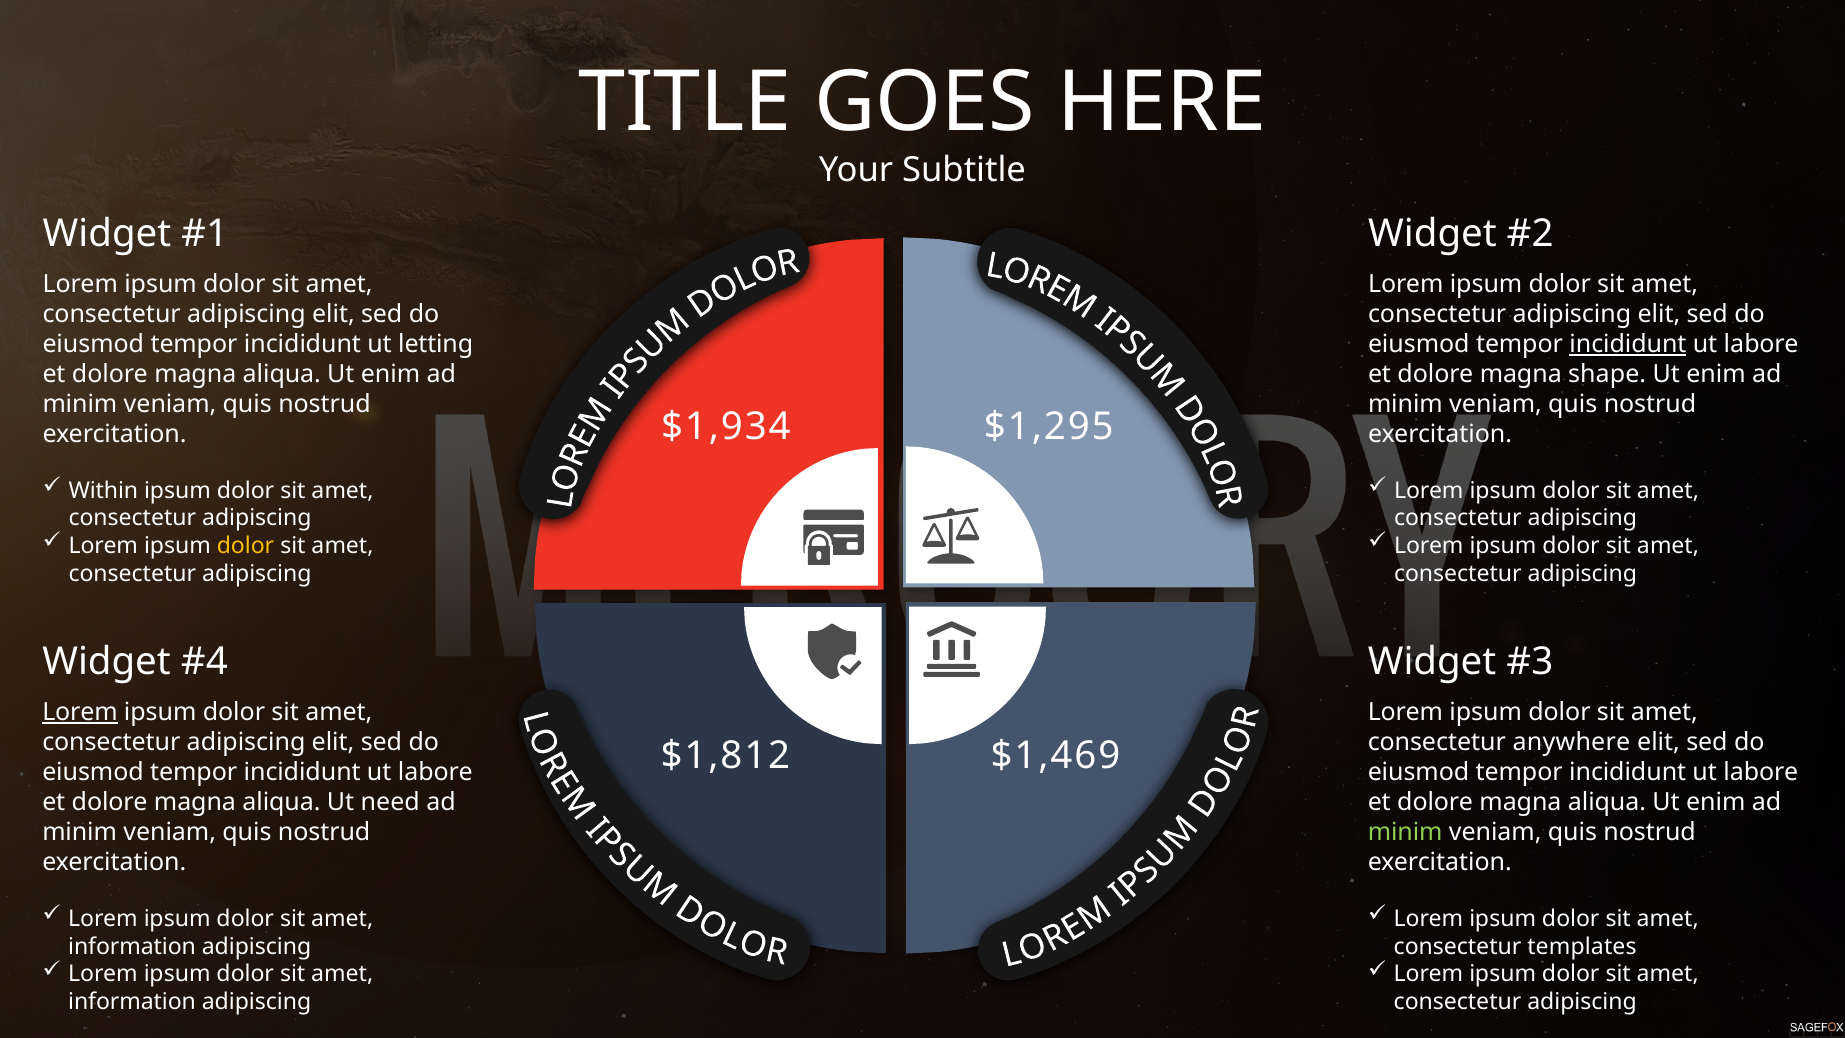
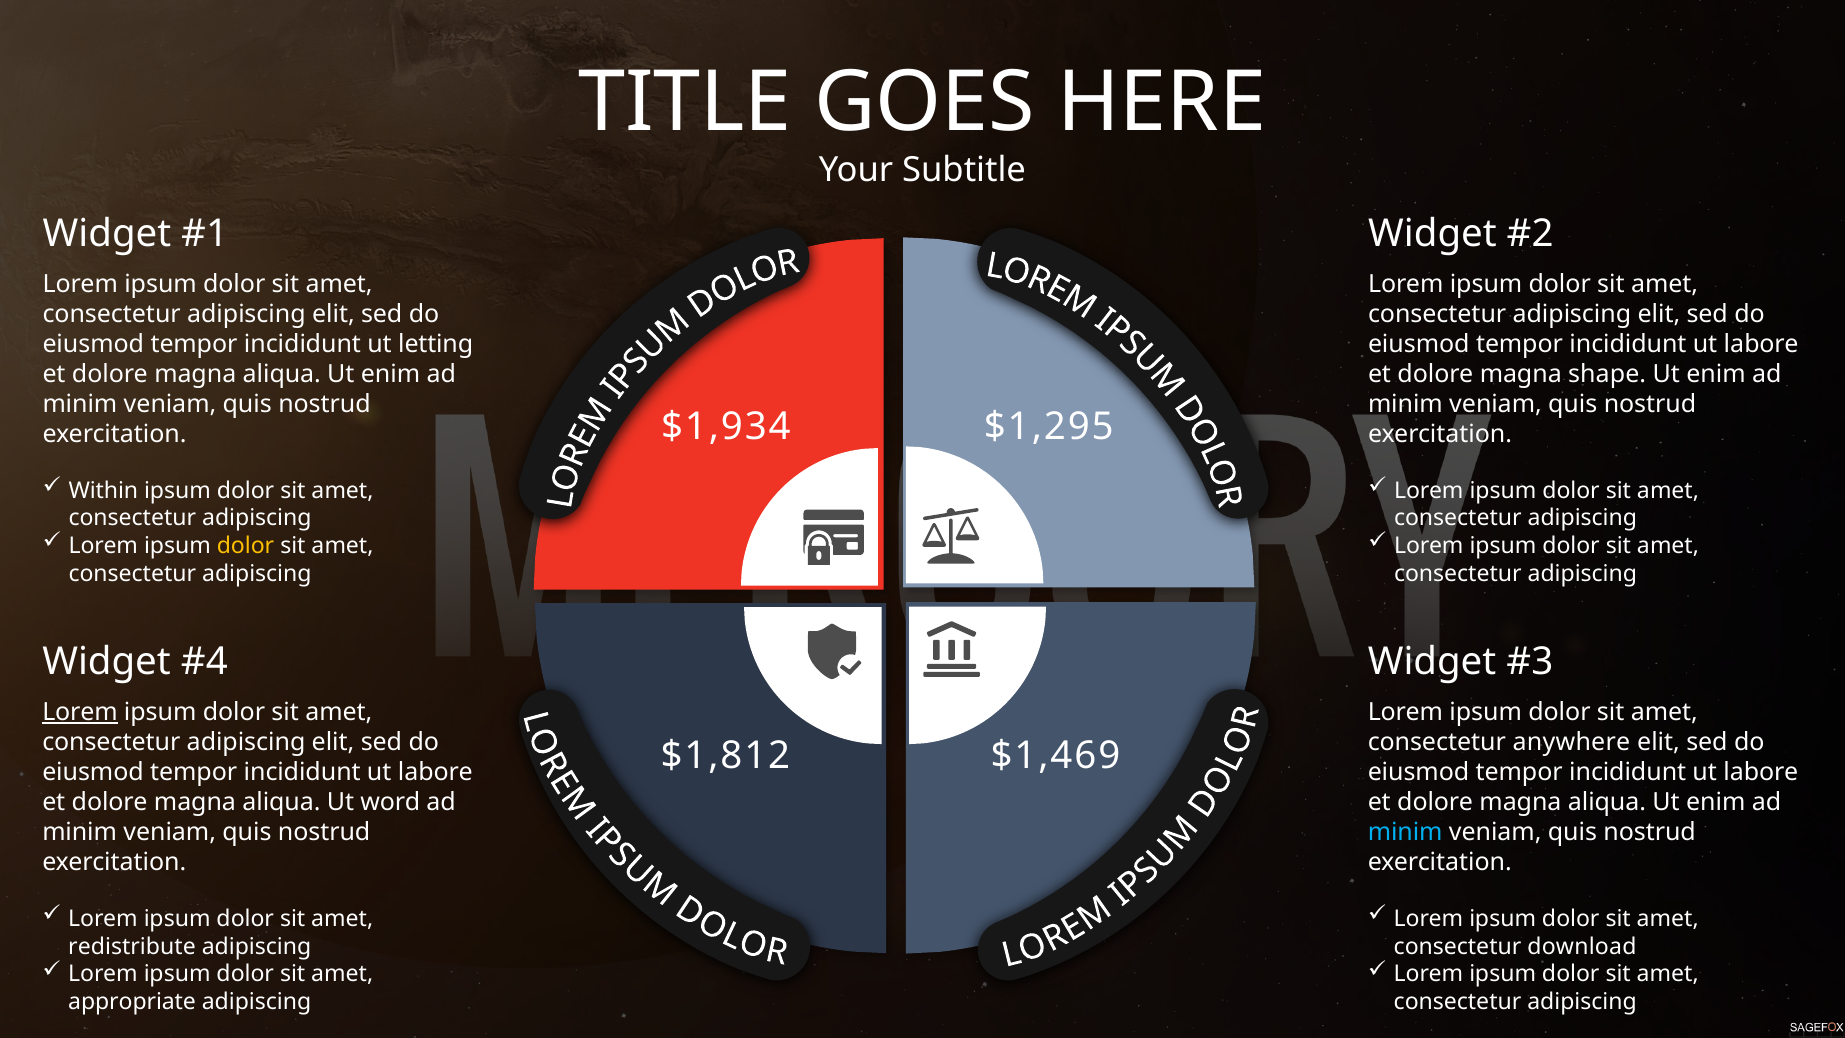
incididunt at (1628, 344) underline: present -> none
need: need -> word
minim at (1405, 832) colour: light green -> light blue
information at (132, 946): information -> redistribute
templates: templates -> download
information at (132, 1002): information -> appropriate
